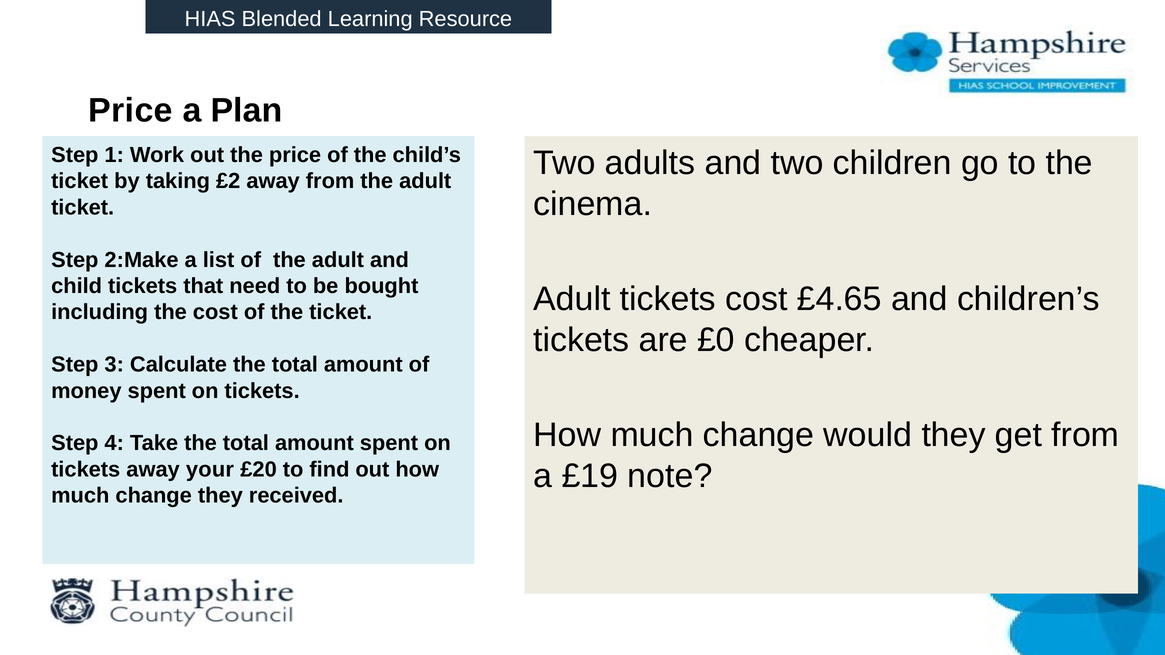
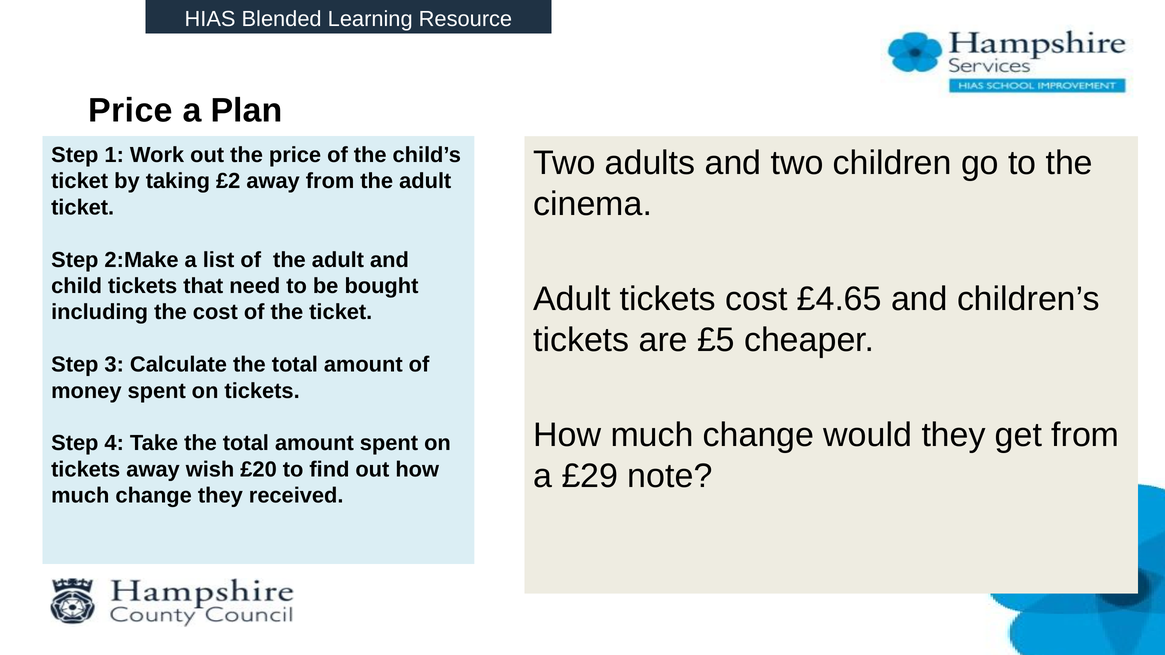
£0: £0 -> £5
your: your -> wish
£19: £19 -> £29
